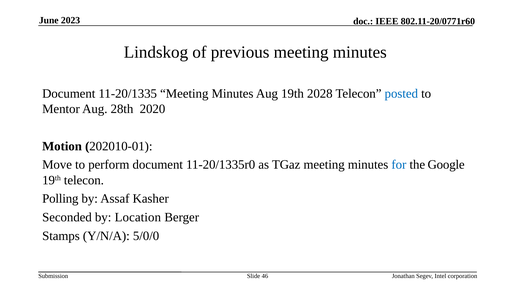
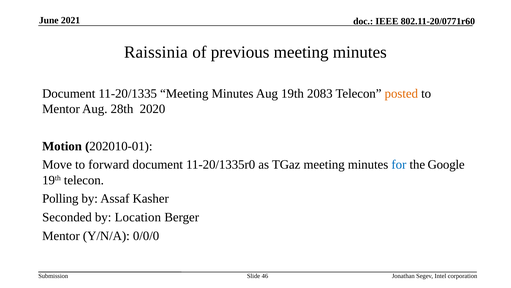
2023: 2023 -> 2021
Lindskog: Lindskog -> Raissinia
2028: 2028 -> 2083
posted colour: blue -> orange
perform: perform -> forward
Stamps at (61, 235): Stamps -> Mentor
5/0/0: 5/0/0 -> 0/0/0
